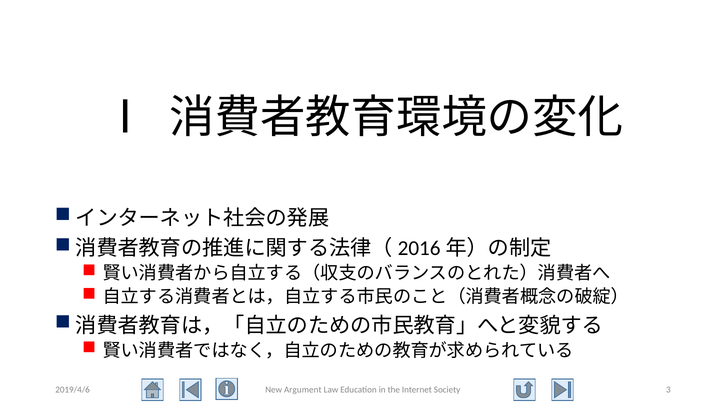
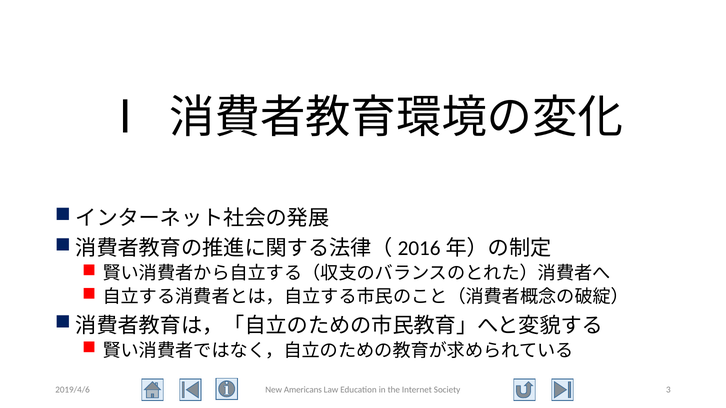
Argument: Argument -> Americans
